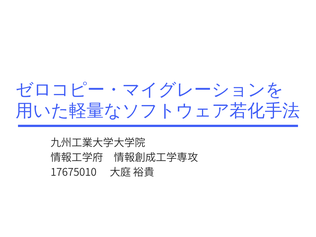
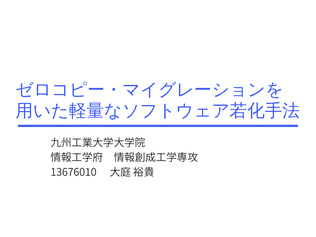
17675010: 17675010 -> 13676010
